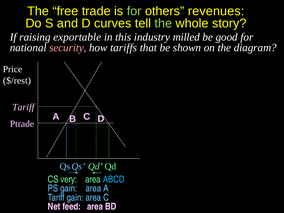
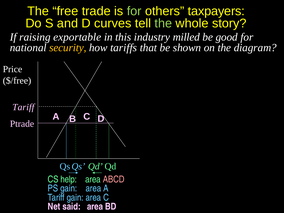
revenues: revenues -> taxpayers
security colour: pink -> yellow
$/rest: $/rest -> $/free
very: very -> help
ABCD colour: light blue -> pink
feed: feed -> said
